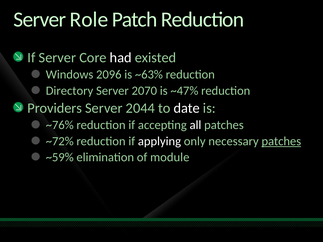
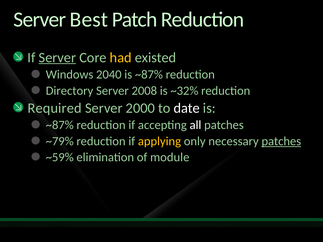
Role: Role -> Best
Server at (57, 58) underline: none -> present
had colour: white -> yellow
2096: 2096 -> 2040
~63% at (149, 75): ~63% -> ~87%
2070: 2070 -> 2008
~47%: ~47% -> ~32%
Providers: Providers -> Required
2044: 2044 -> 2000
~76% at (60, 125): ~76% -> ~87%
~72%: ~72% -> ~79%
applying colour: white -> yellow
